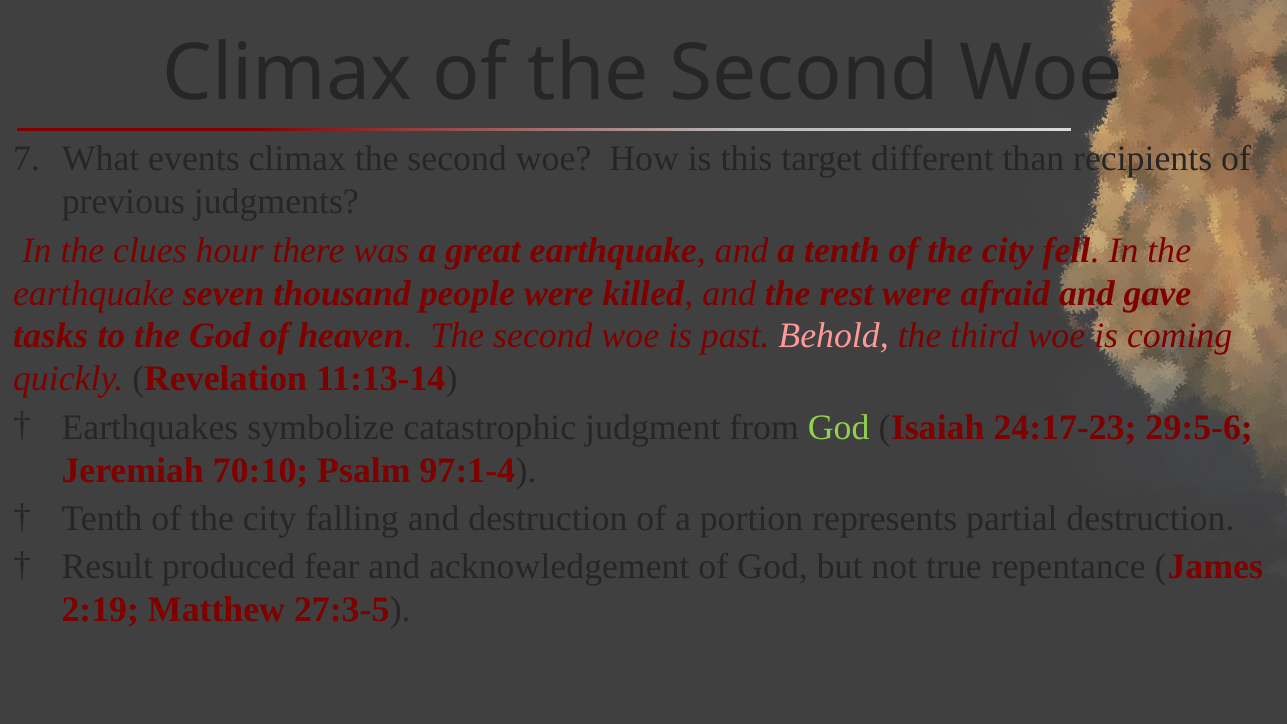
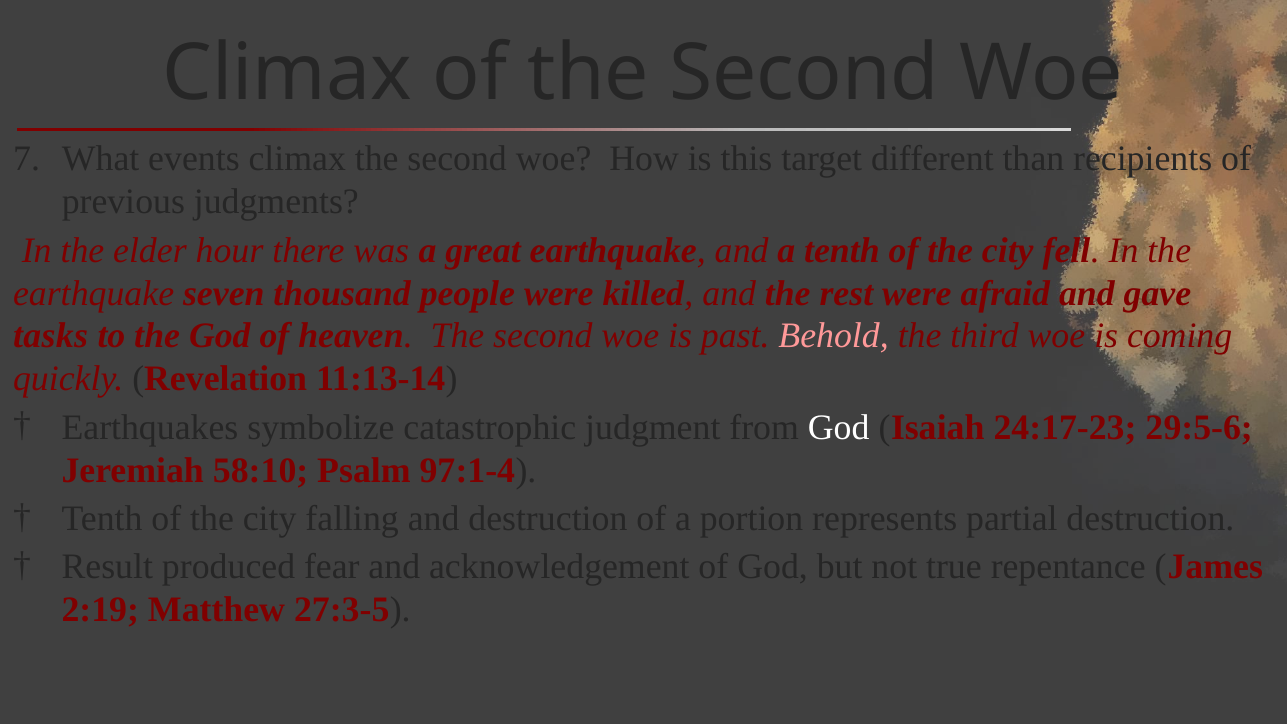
clues: clues -> elder
God at (839, 427) colour: light green -> white
70:10: 70:10 -> 58:10
